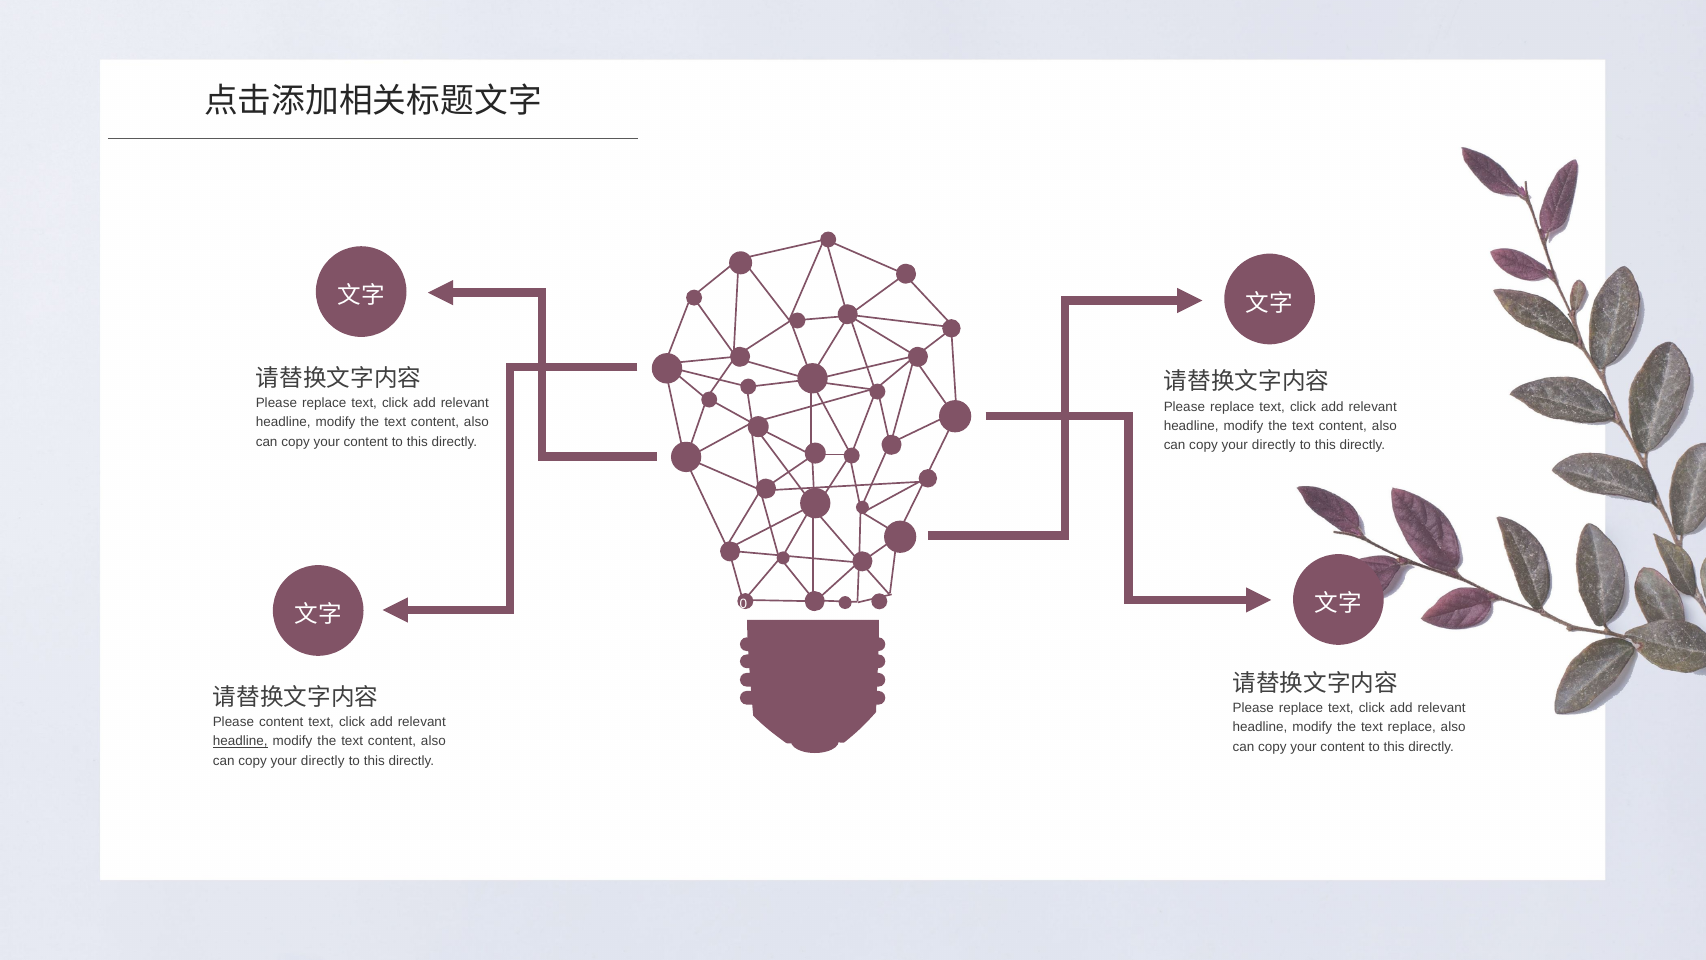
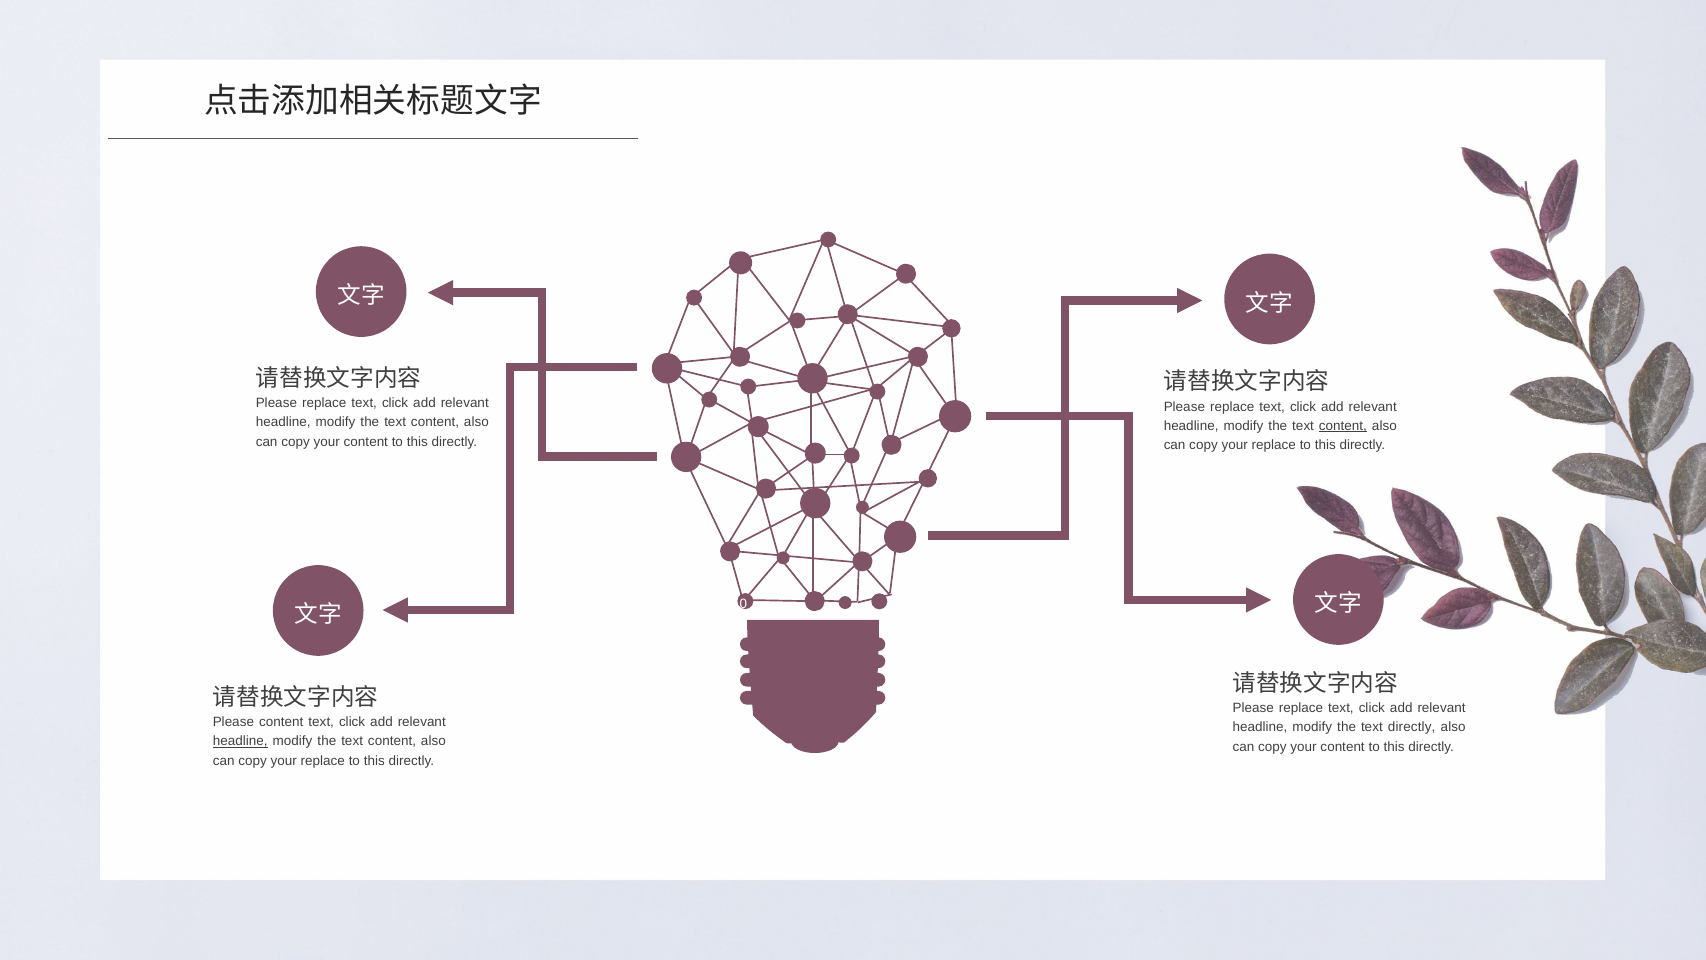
content at (1343, 426) underline: none -> present
directly at (1274, 445): directly -> replace
text replace: replace -> directly
directly at (323, 761): directly -> replace
